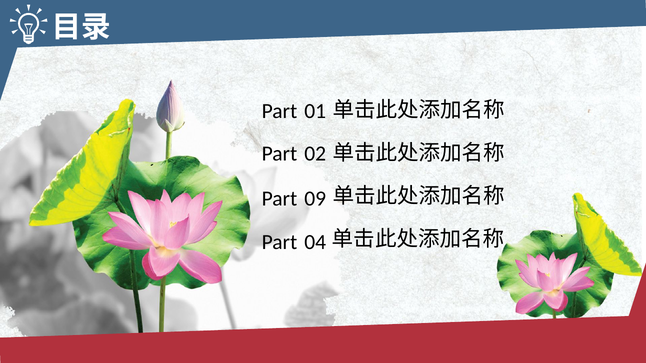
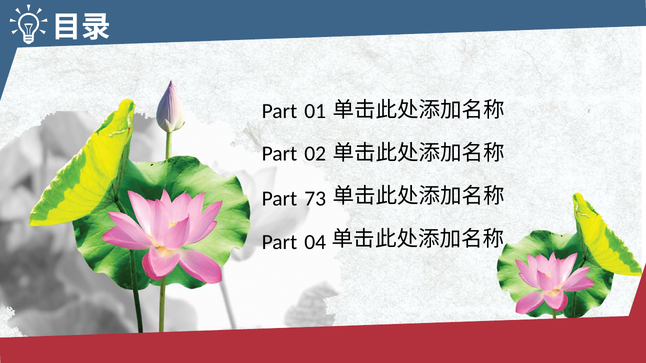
09: 09 -> 73
